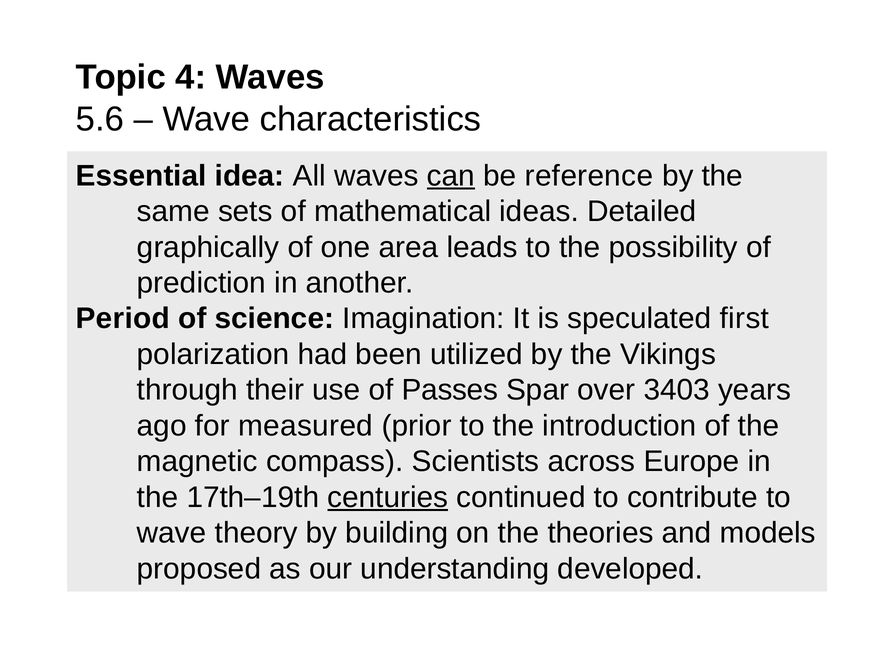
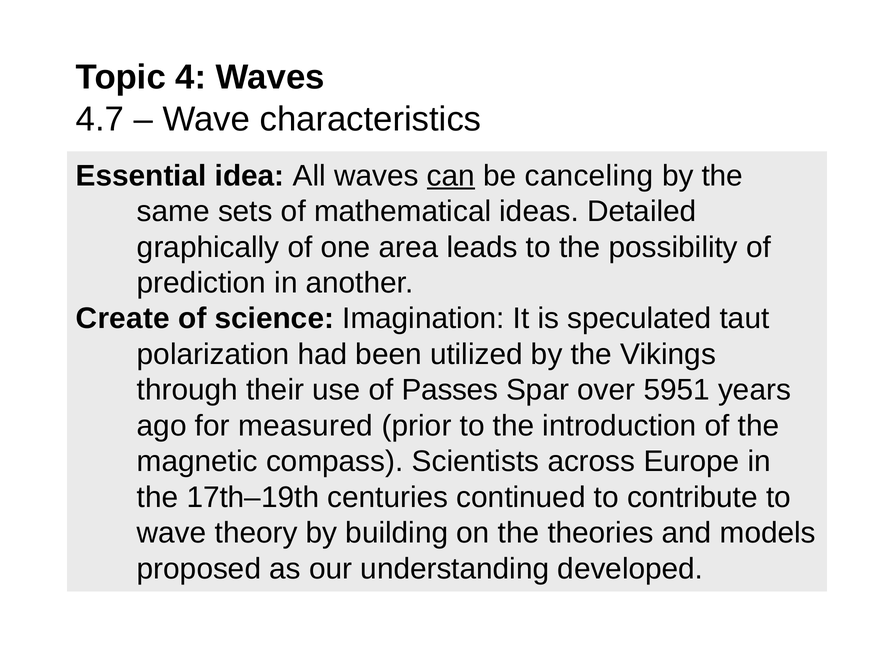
5.6: 5.6 -> 4.7
reference: reference -> canceling
Period: Period -> Create
first: first -> taut
3403: 3403 -> 5951
centuries underline: present -> none
